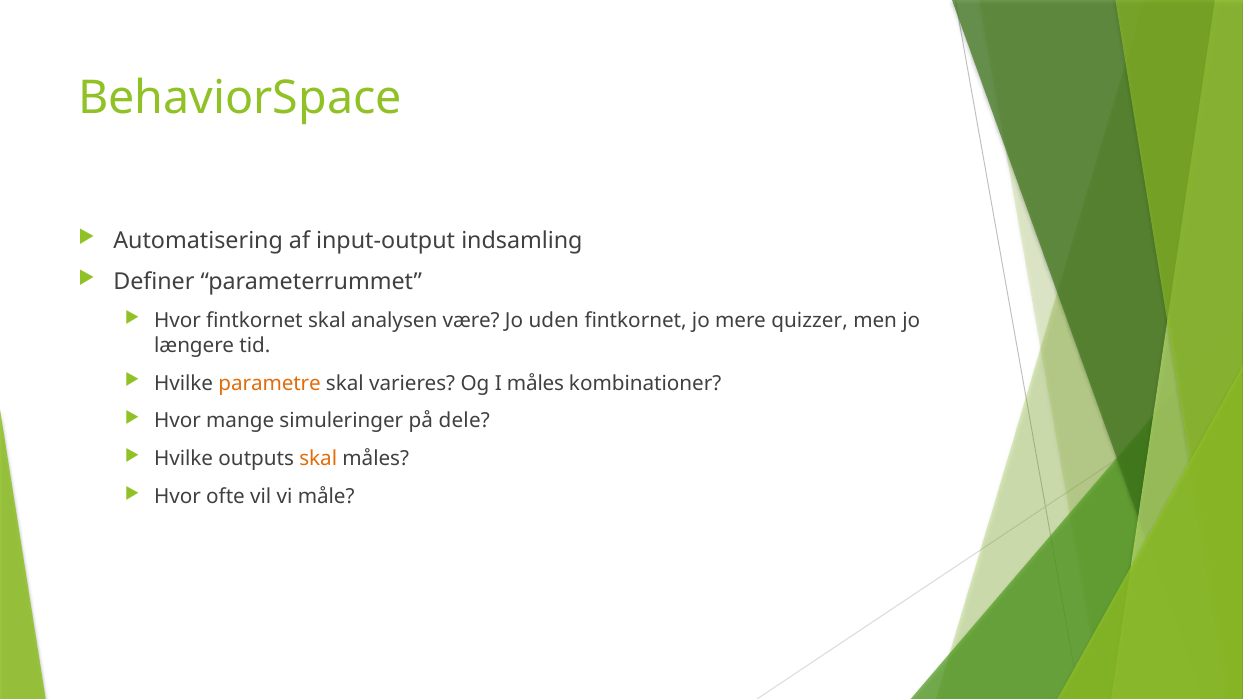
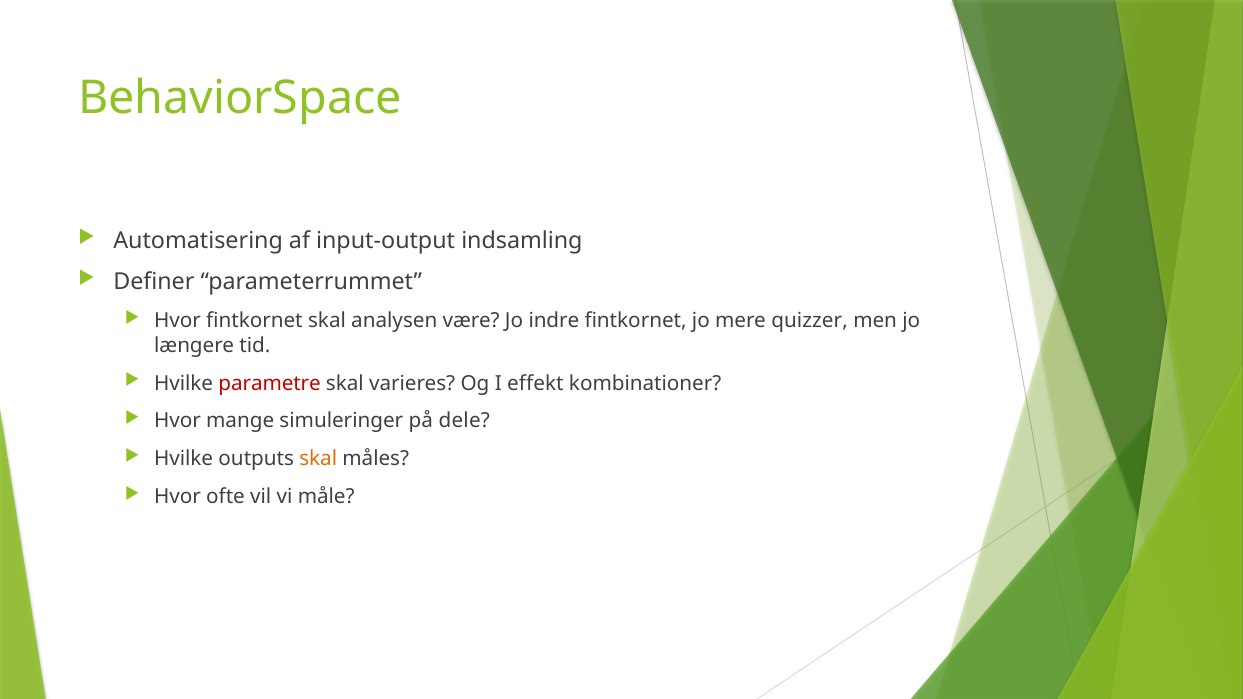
uden: uden -> indre
parametre colour: orange -> red
I måles: måles -> effekt
